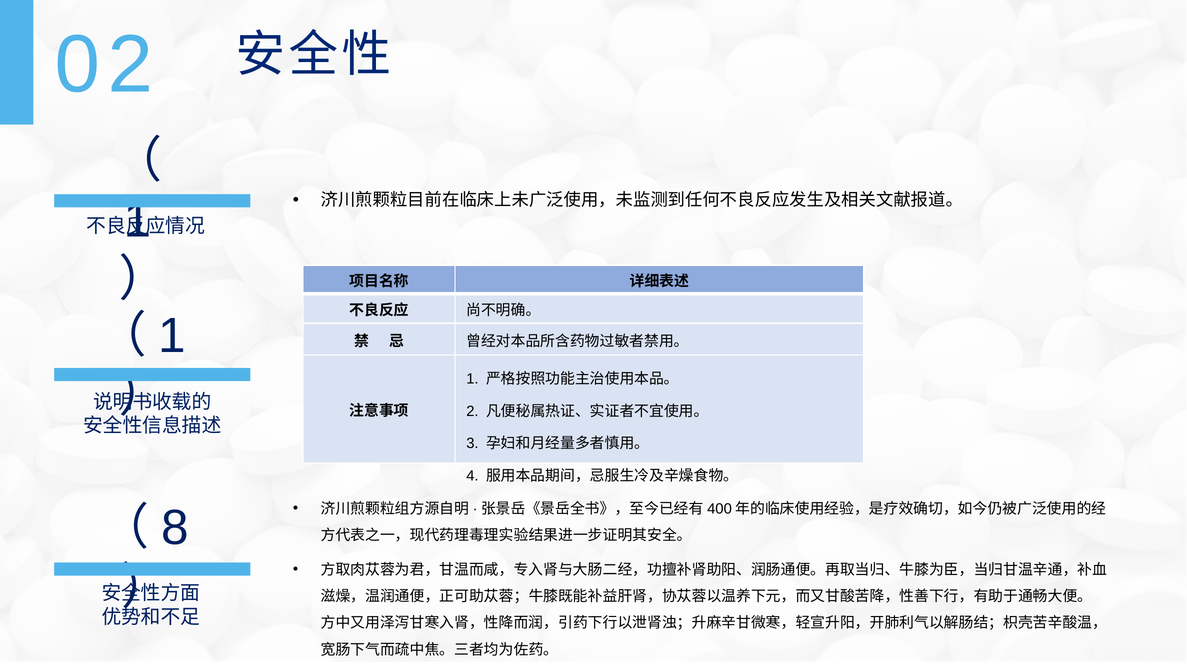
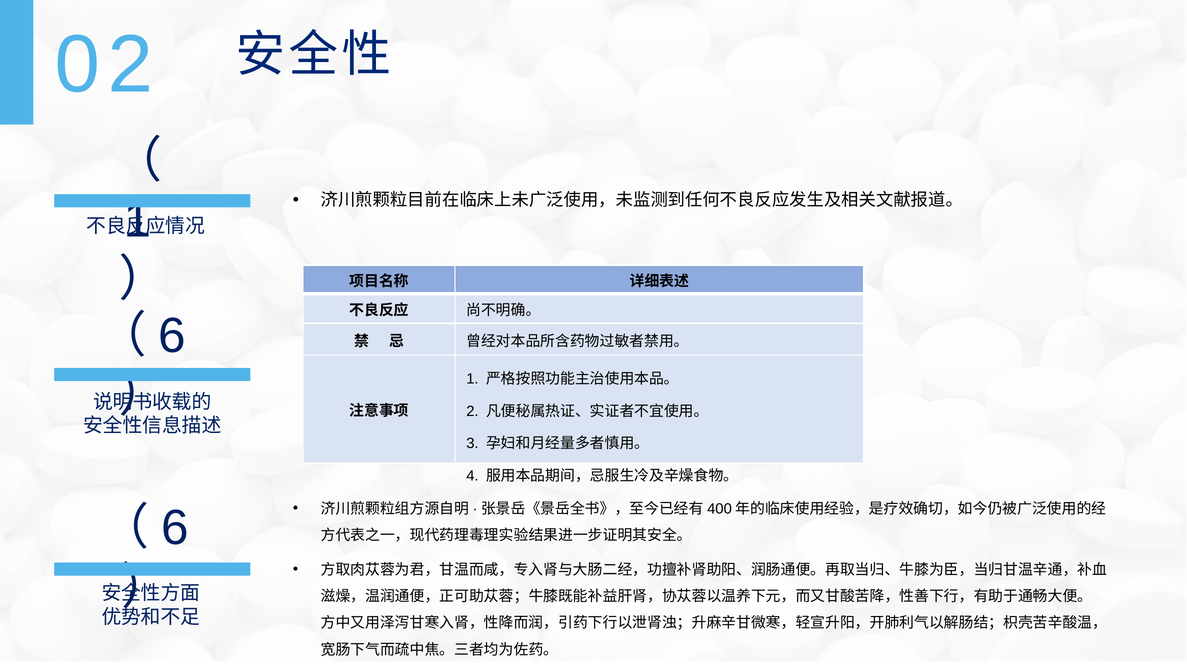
1 at (172, 336): 1 -> 6
8 at (175, 528): 8 -> 6
